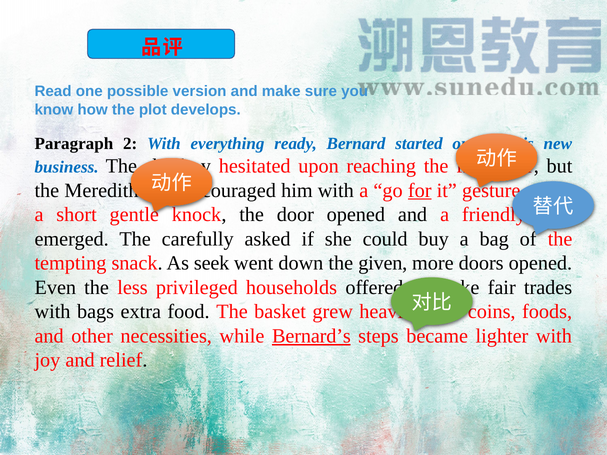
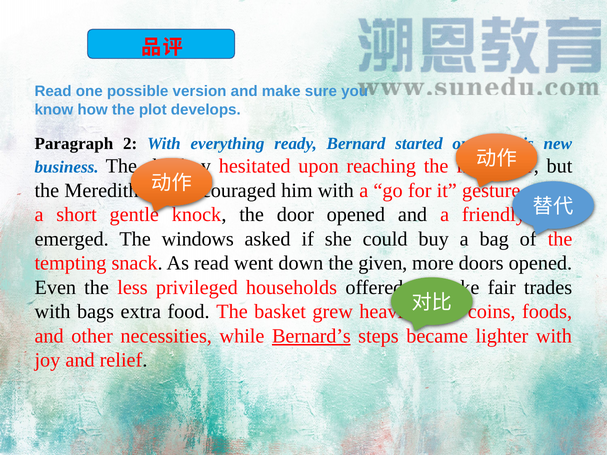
for underline: present -> none
carefully: carefully -> windows
As seek: seek -> read
